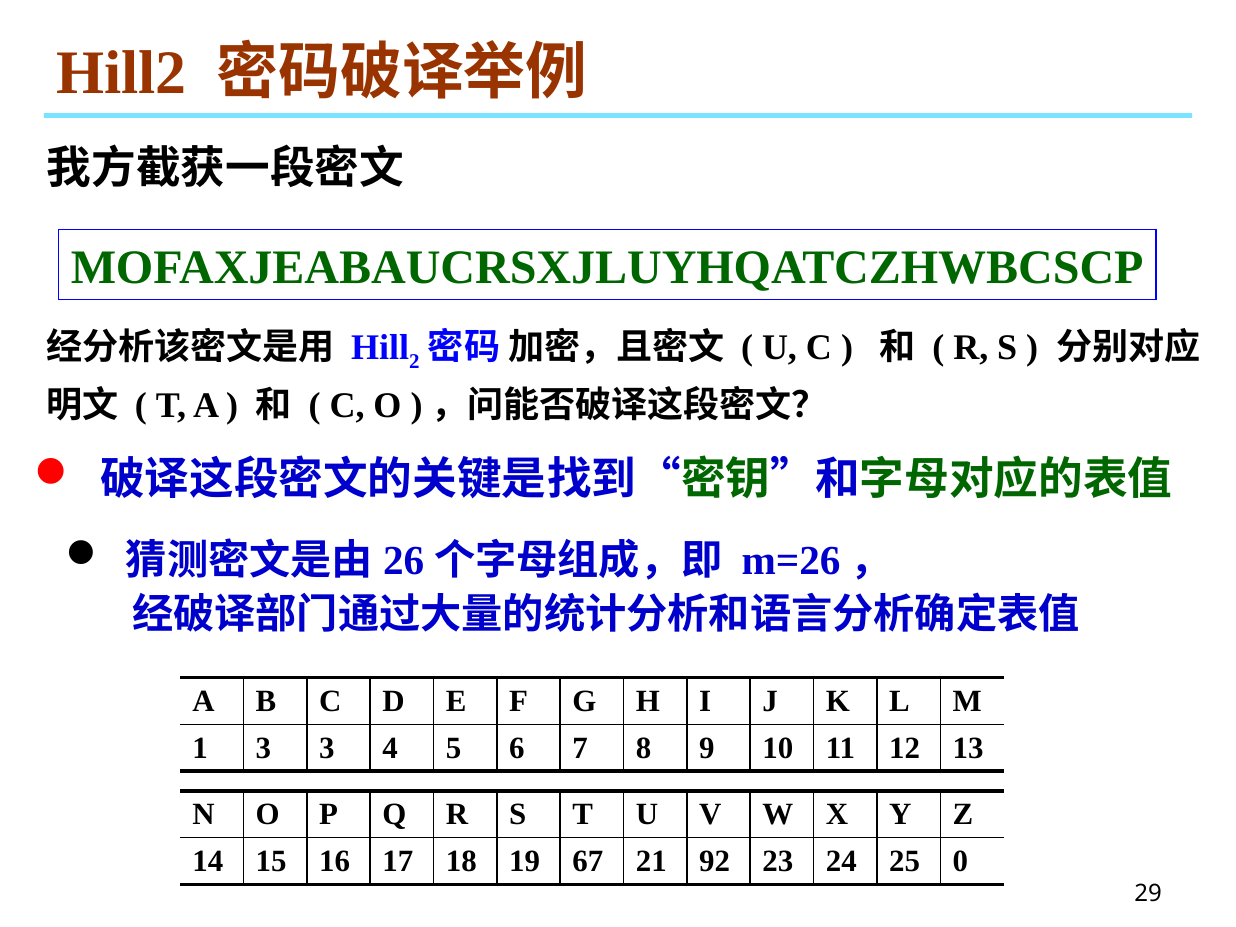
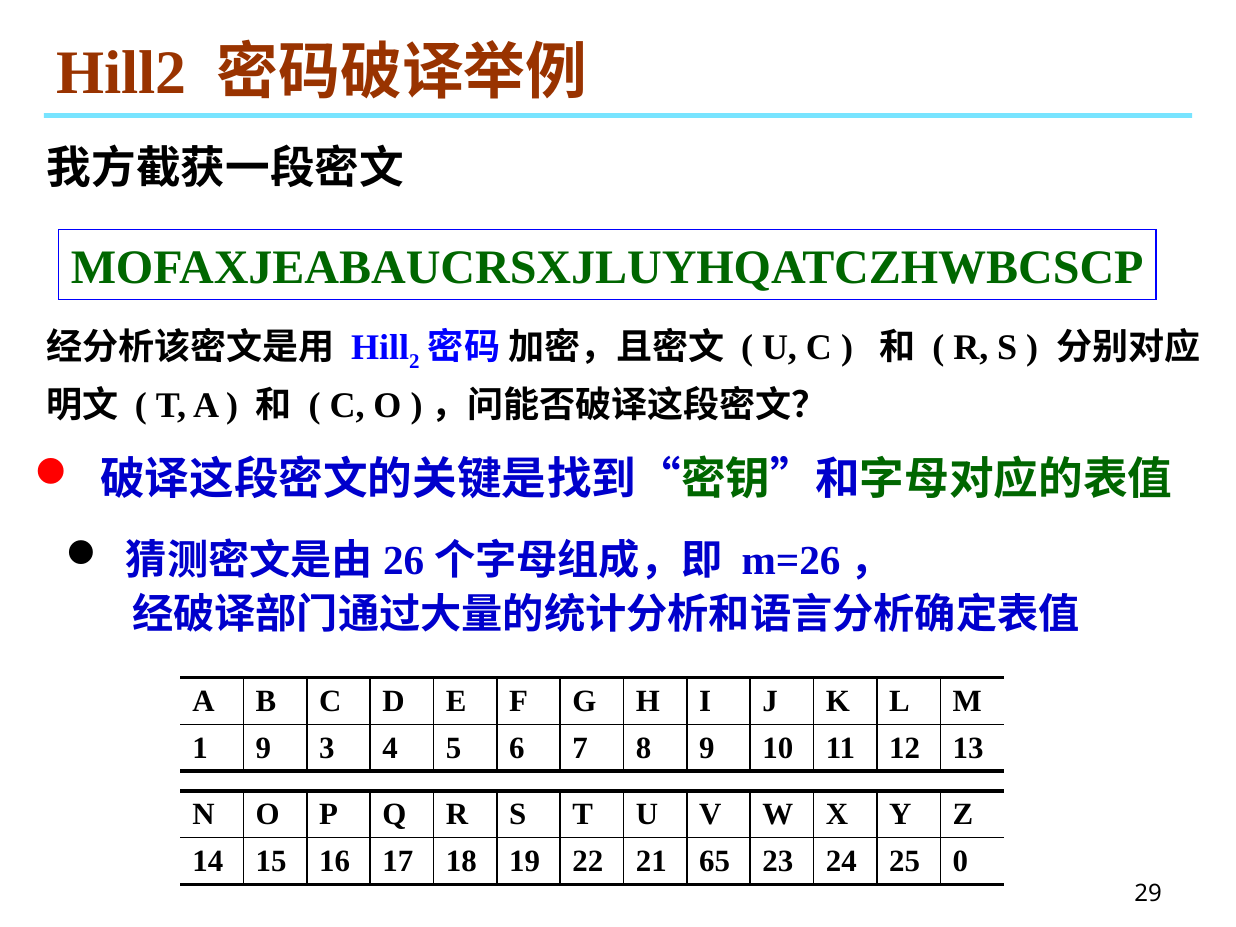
1 3: 3 -> 9
67: 67 -> 22
92: 92 -> 65
